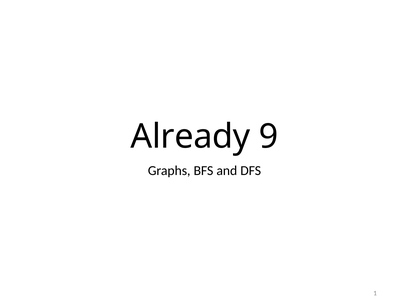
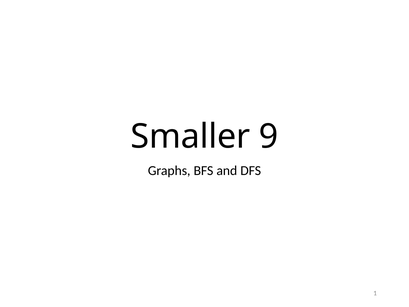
Already: Already -> Smaller
